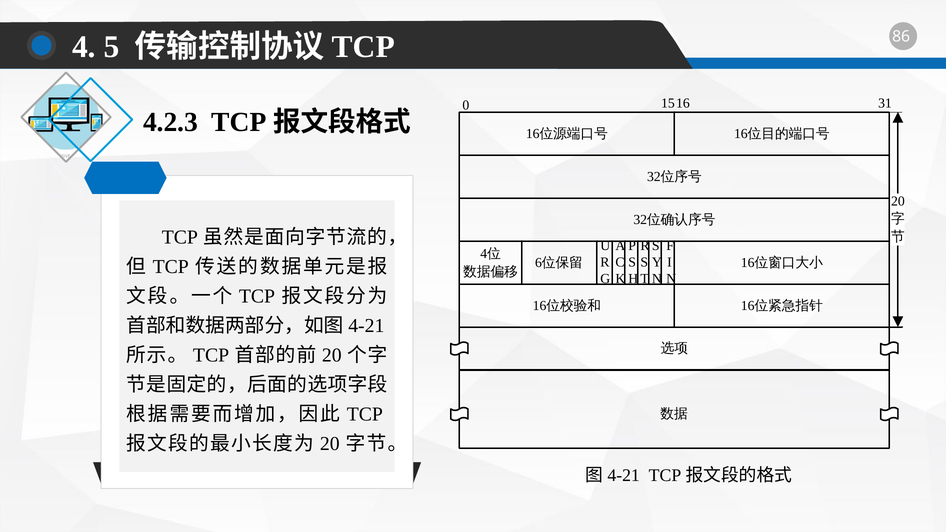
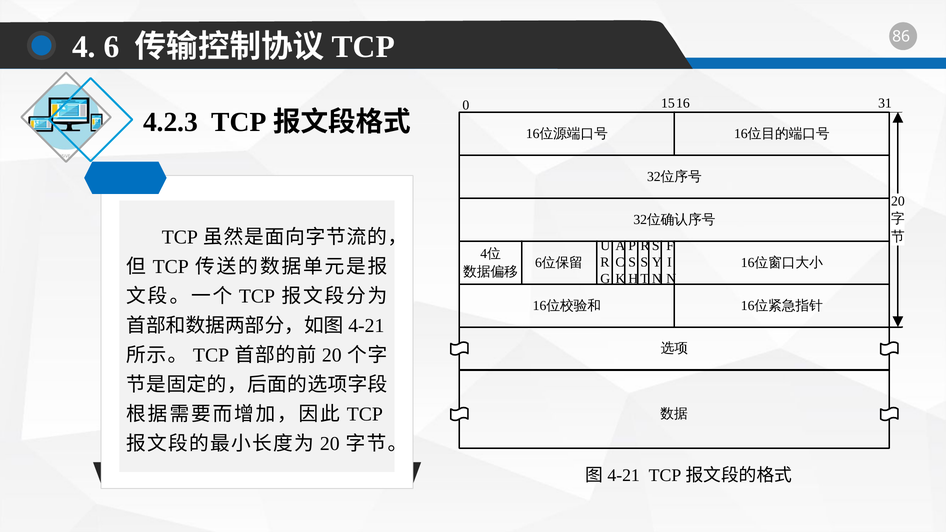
5: 5 -> 6
